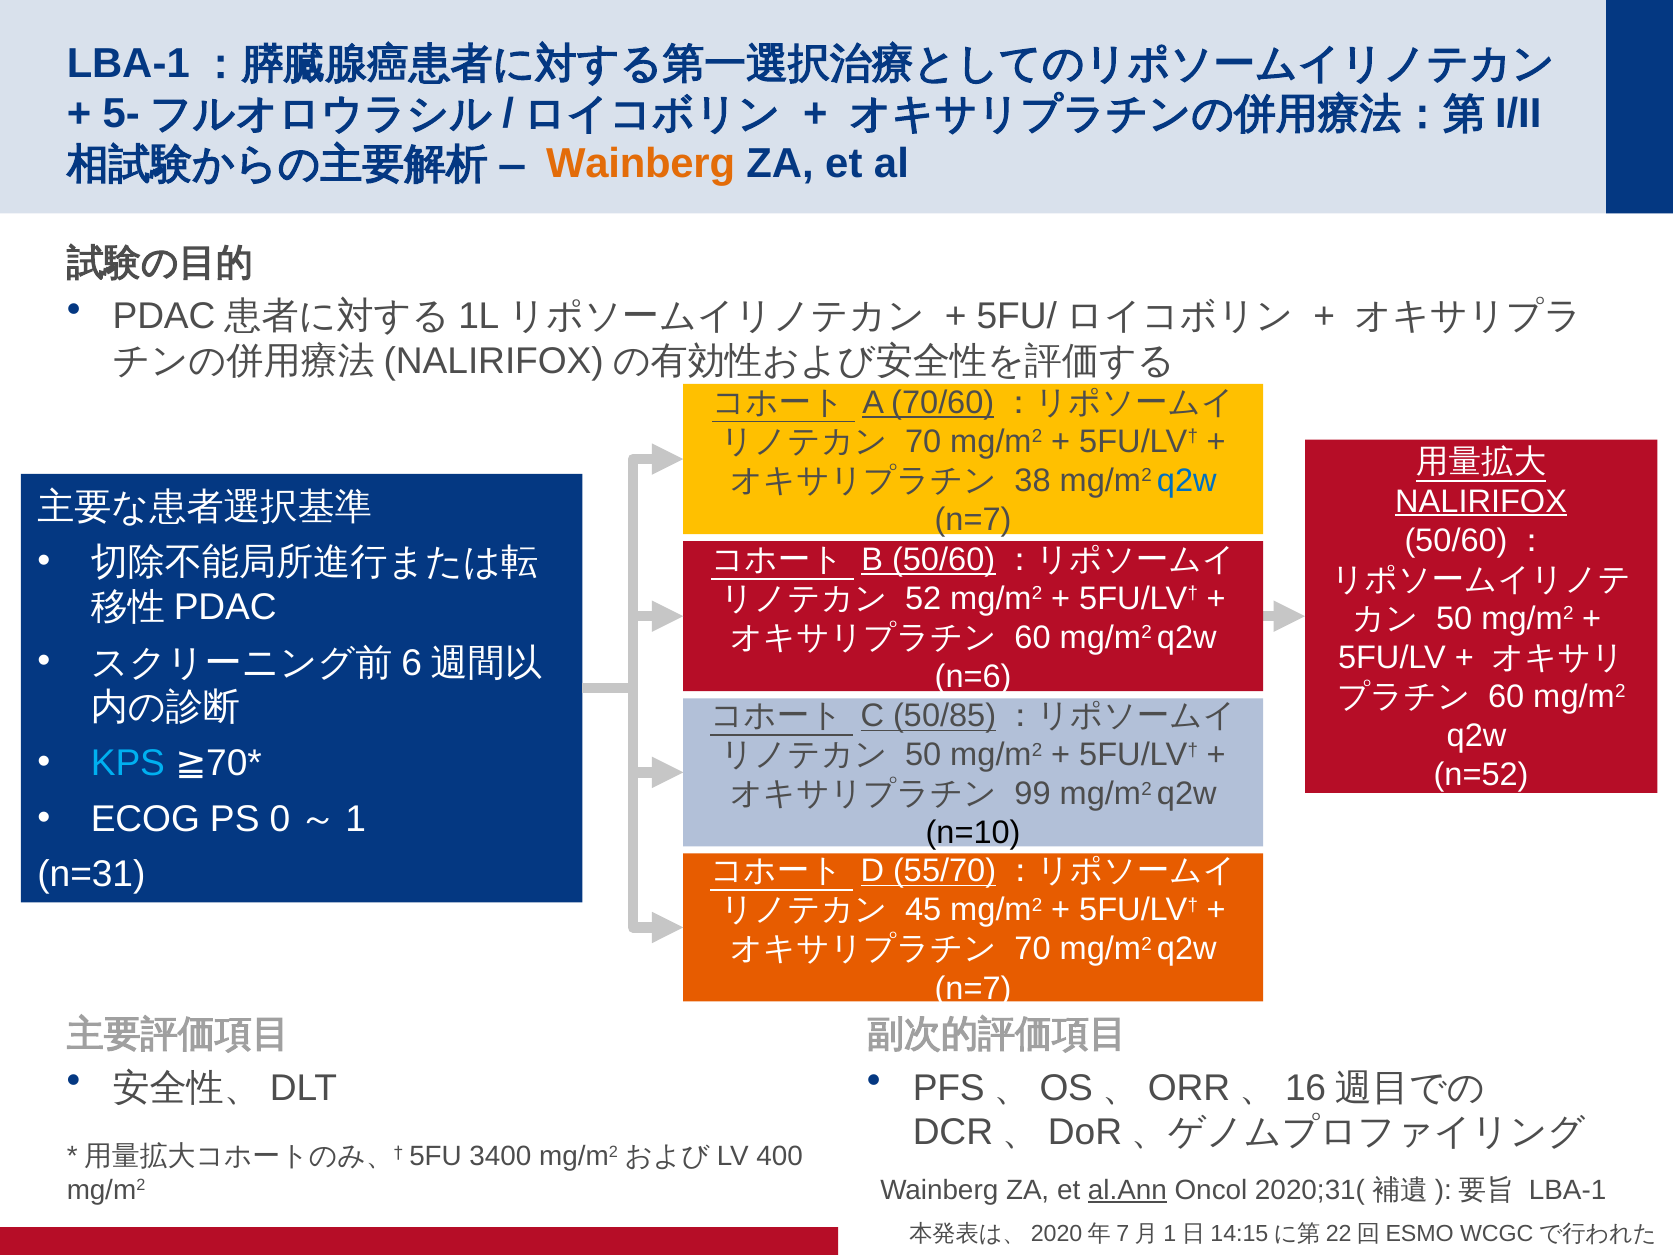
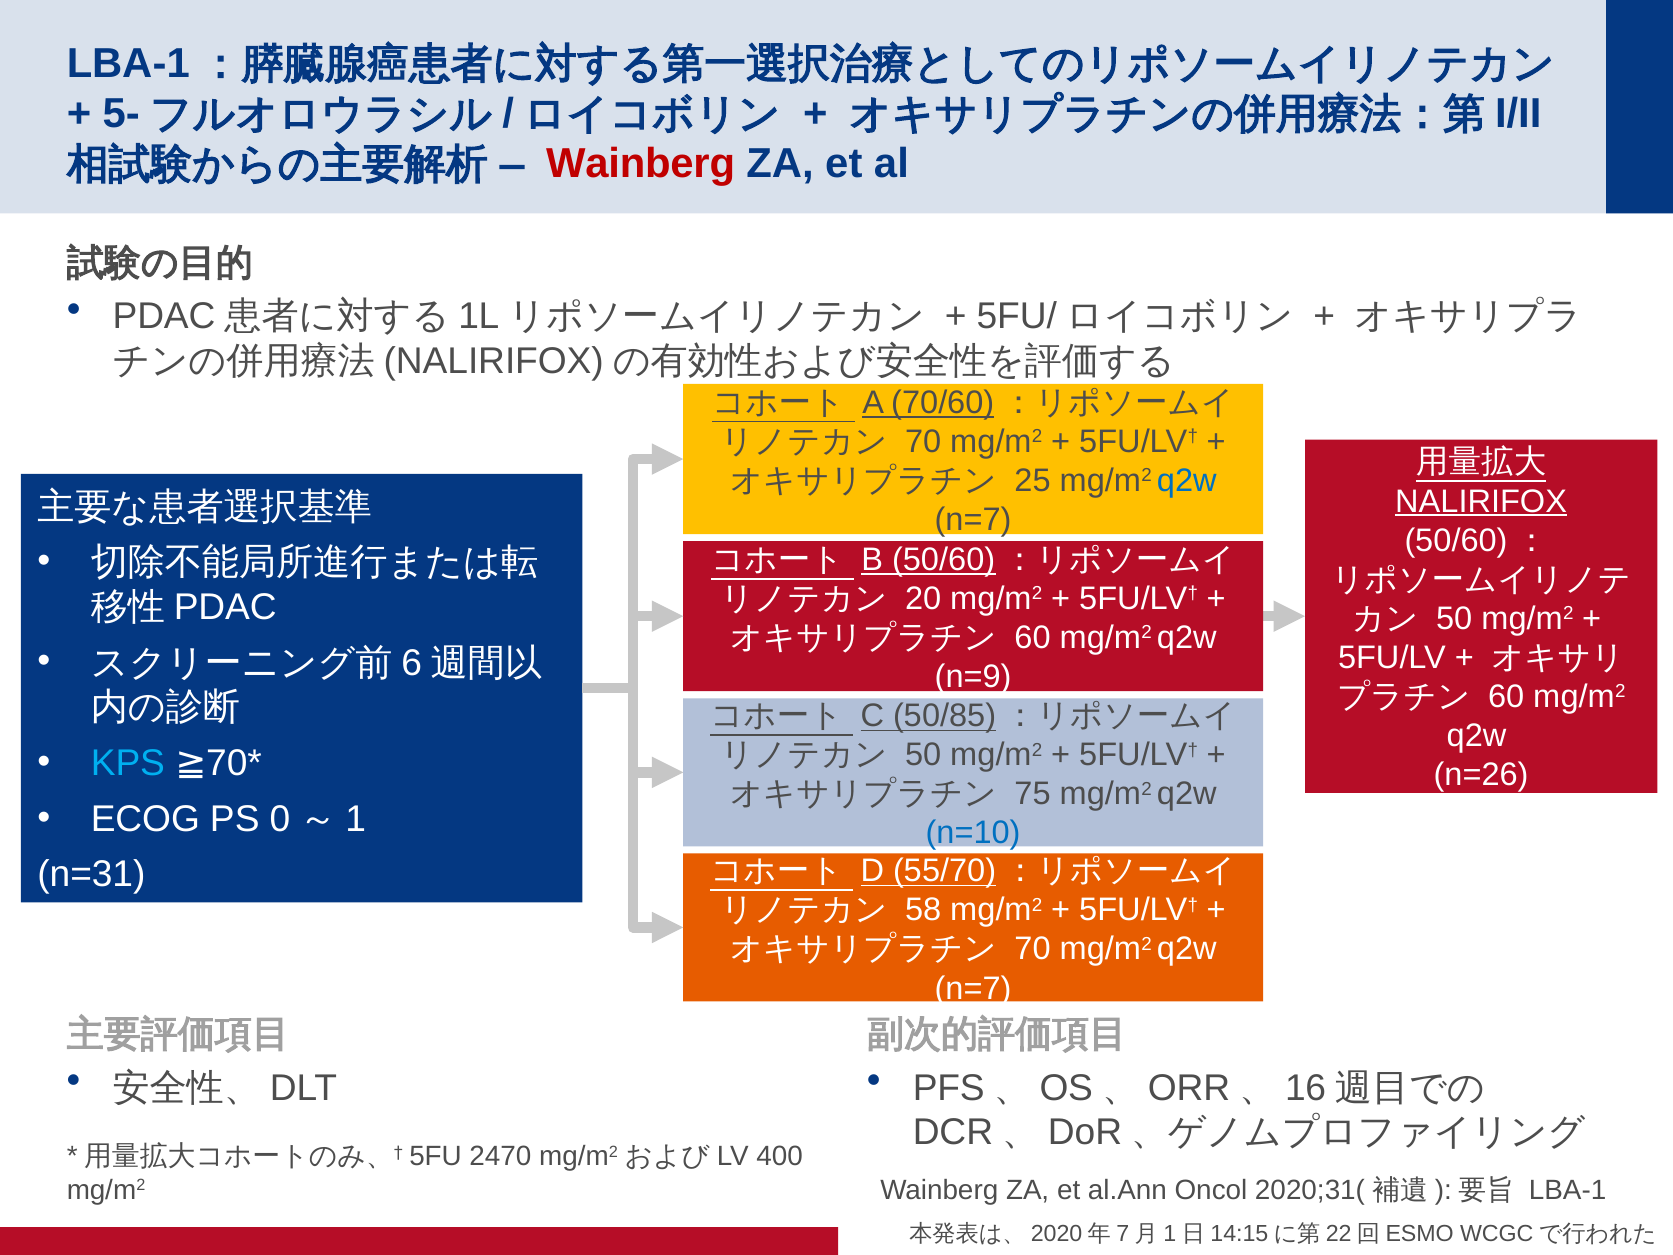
Wainberg at (641, 164) colour: orange -> red
38: 38 -> 25
52: 52 -> 20
n=6: n=6 -> n=9
n=52: n=52 -> n=26
99: 99 -> 75
n=10 colour: black -> blue
45: 45 -> 58
3400: 3400 -> 2470
al.Ann underline: present -> none
